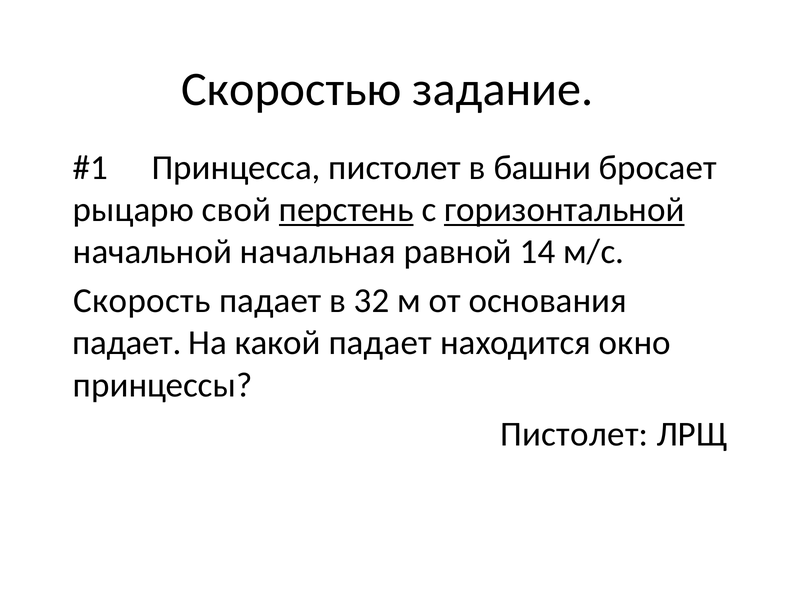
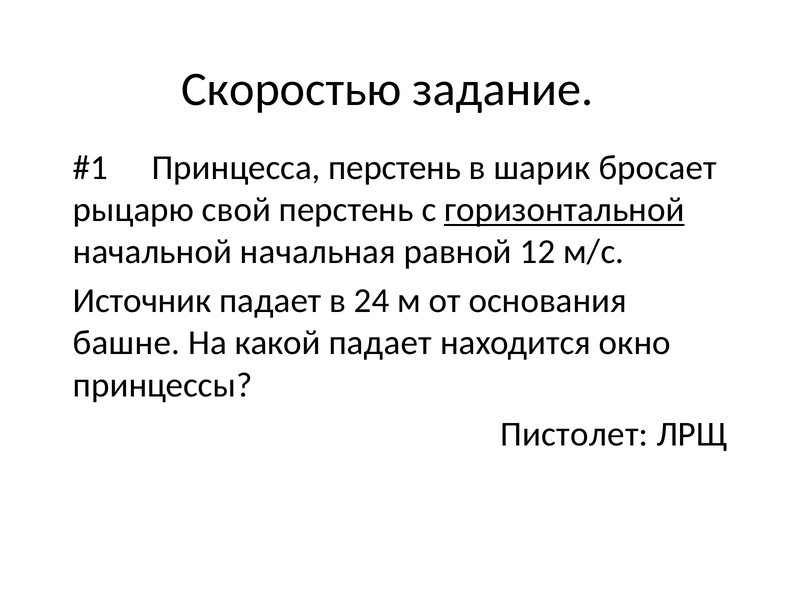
Принцесса пистолет: пистолет -> перстень
башни: башни -> шарик
перстень at (346, 210) underline: present -> none
14: 14 -> 12
Скорость: Скорость -> Источник
32: 32 -> 24
падает at (127, 343): падает -> башне
